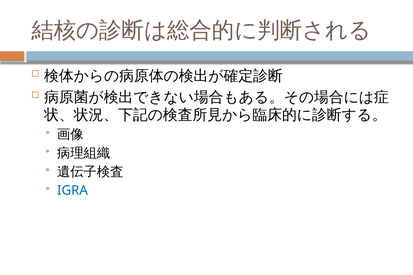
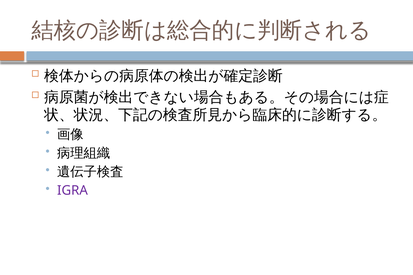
IGRA colour: blue -> purple
